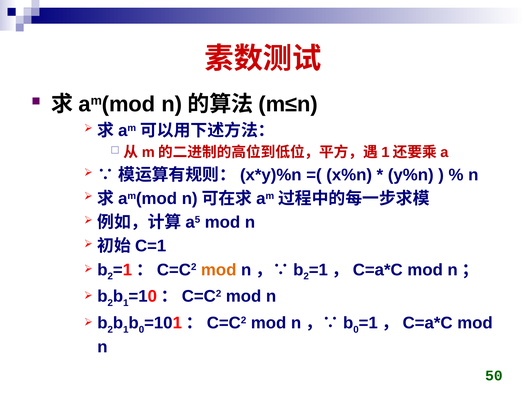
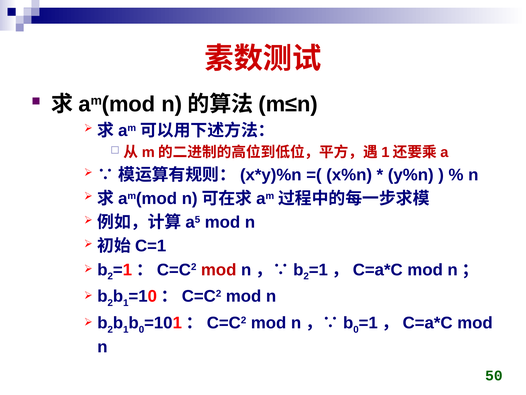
mod at (219, 269) colour: orange -> red
